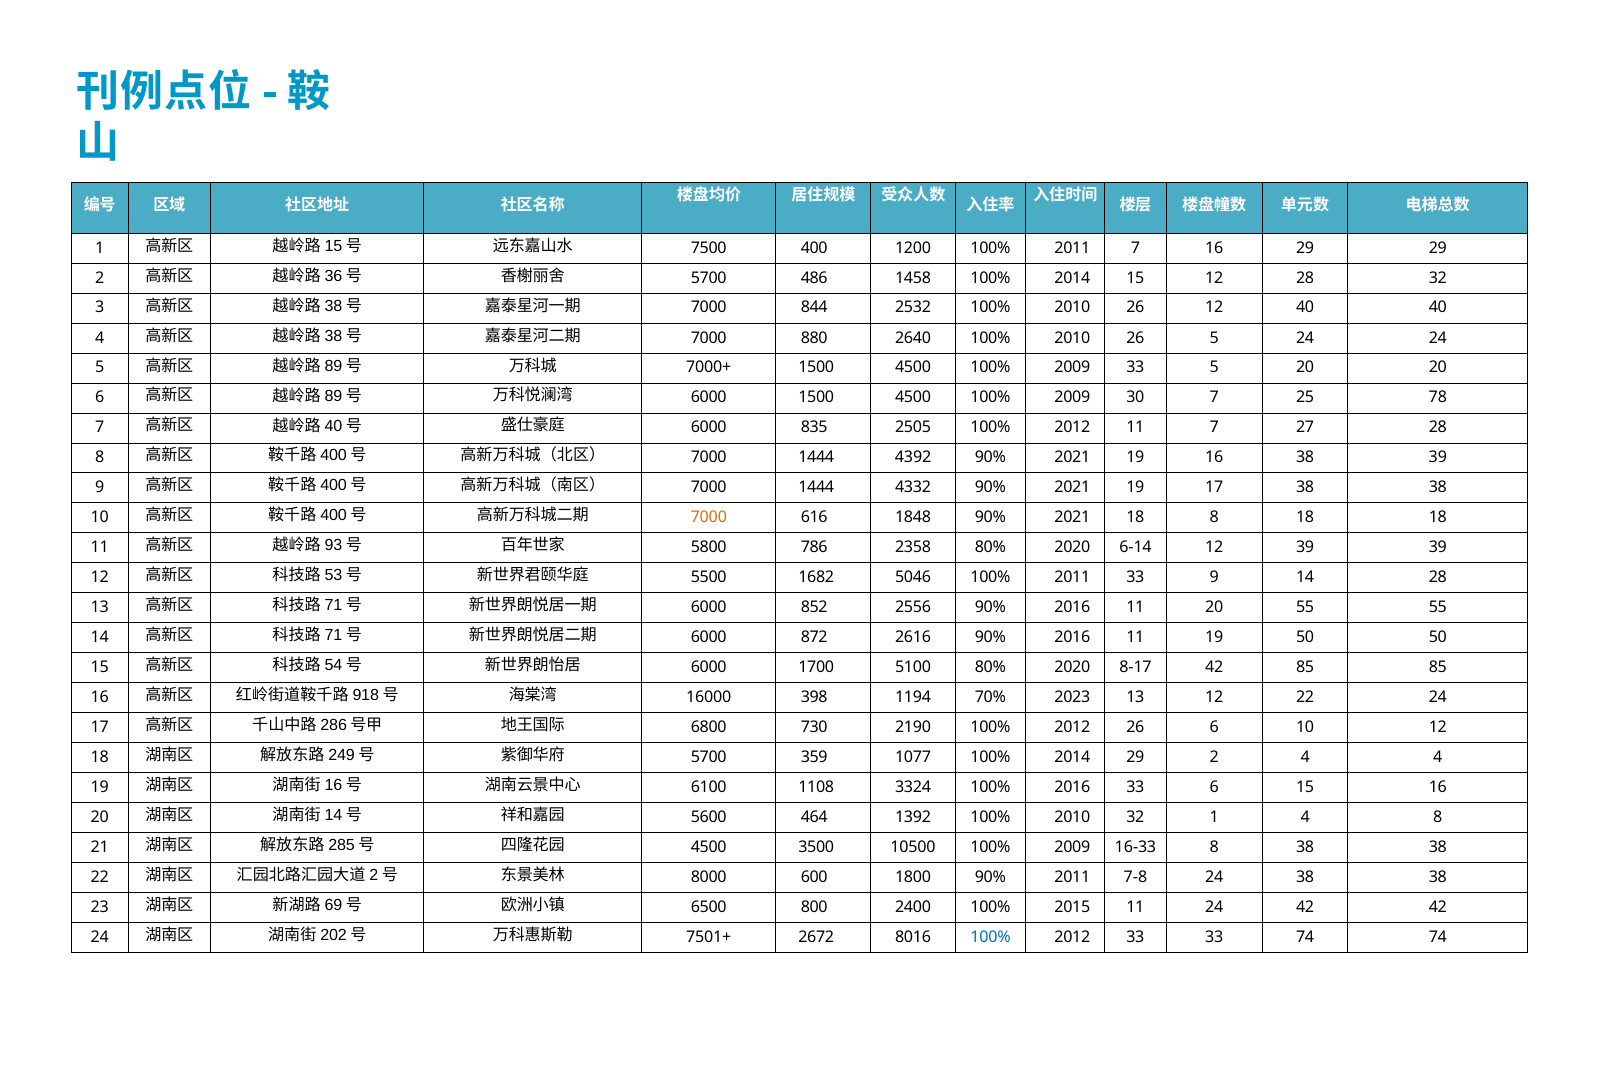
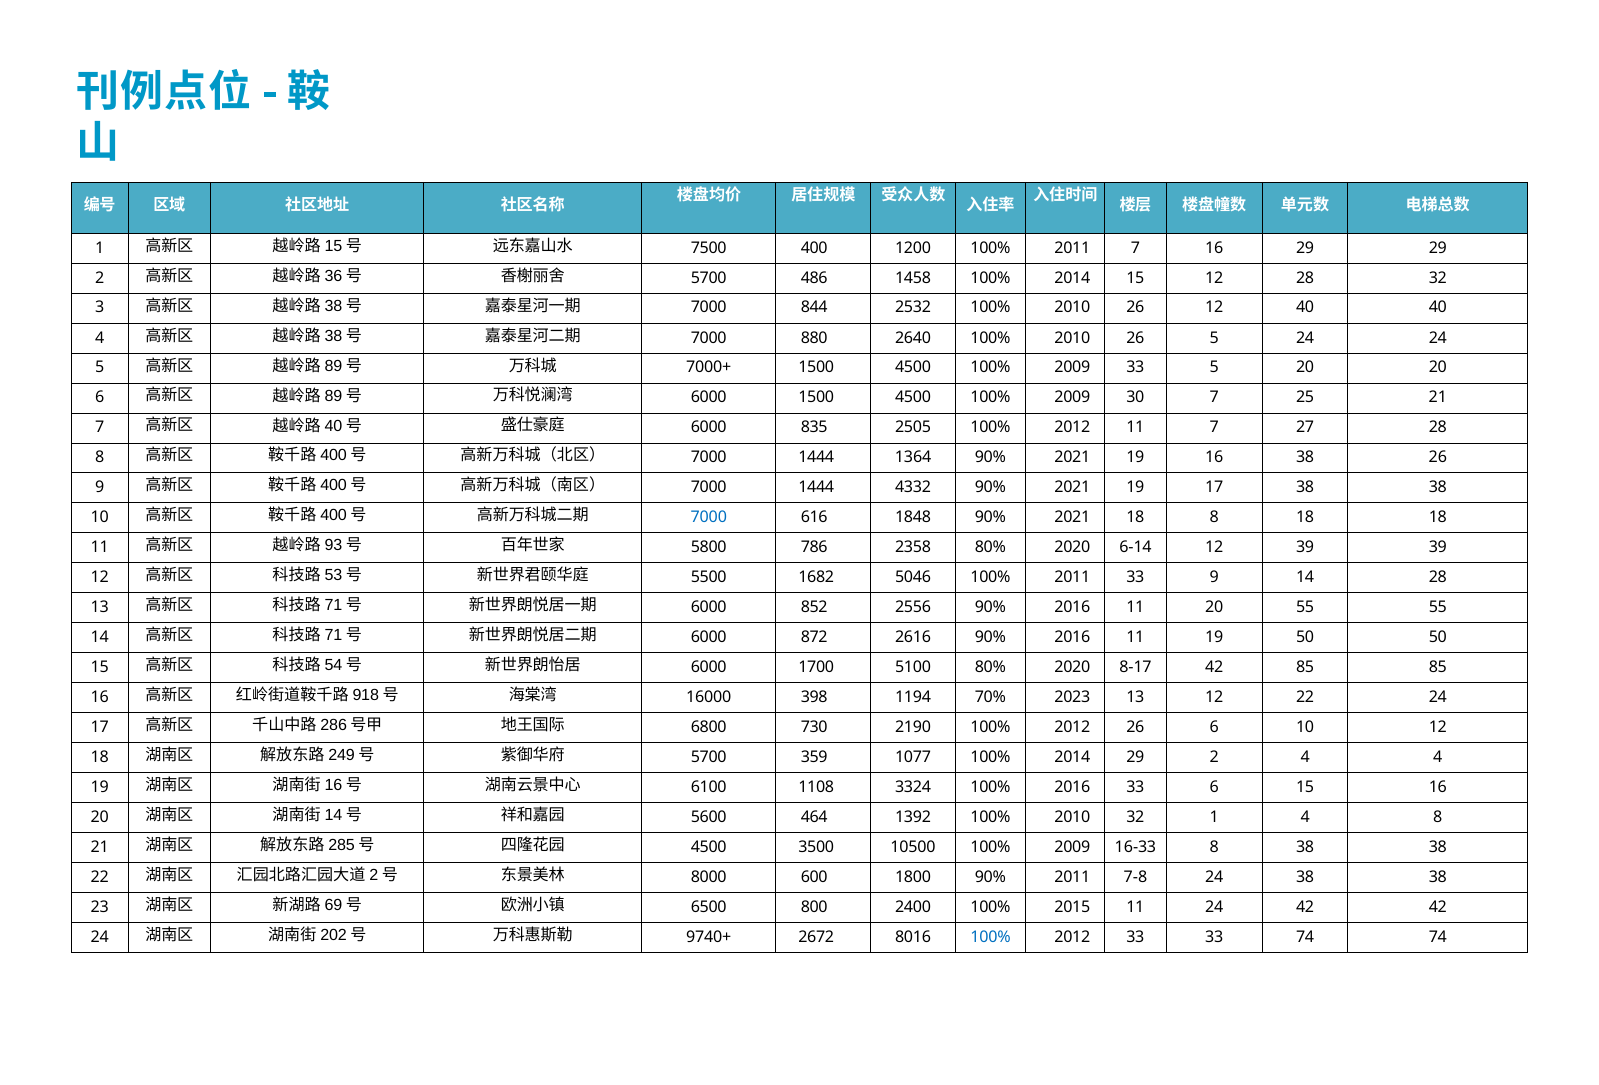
25 78: 78 -> 21
4392: 4392 -> 1364
38 39: 39 -> 26
7000 at (709, 518) colour: orange -> blue
7501+: 7501+ -> 9740+
